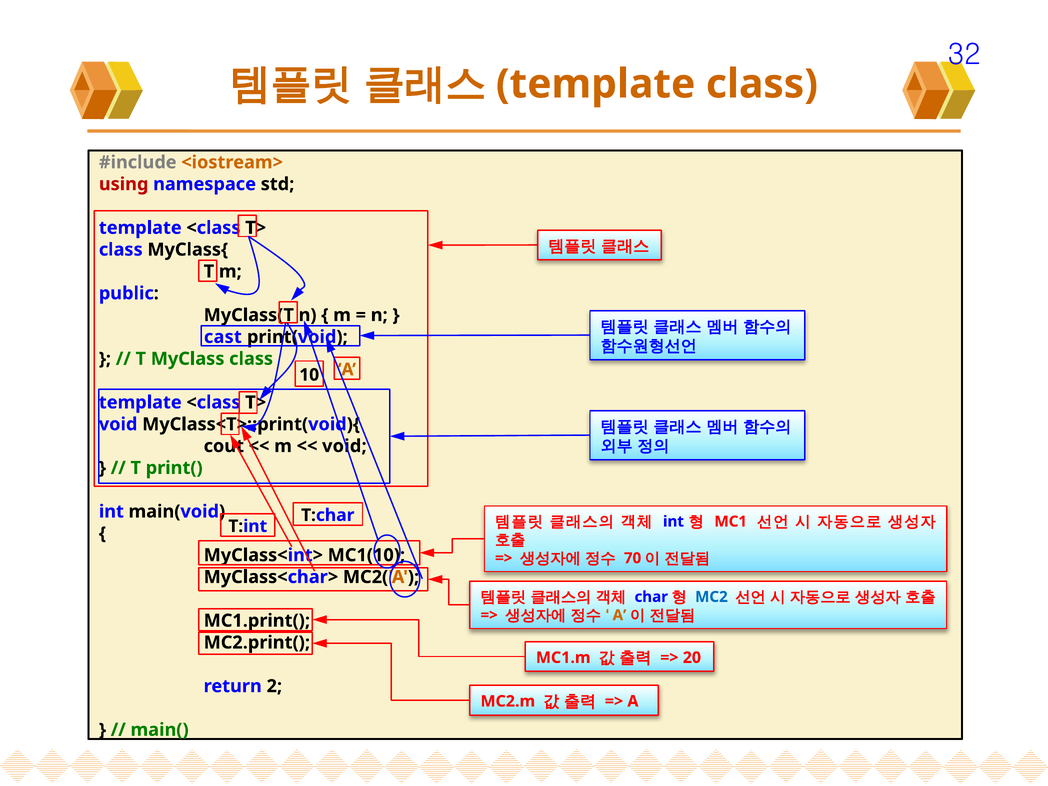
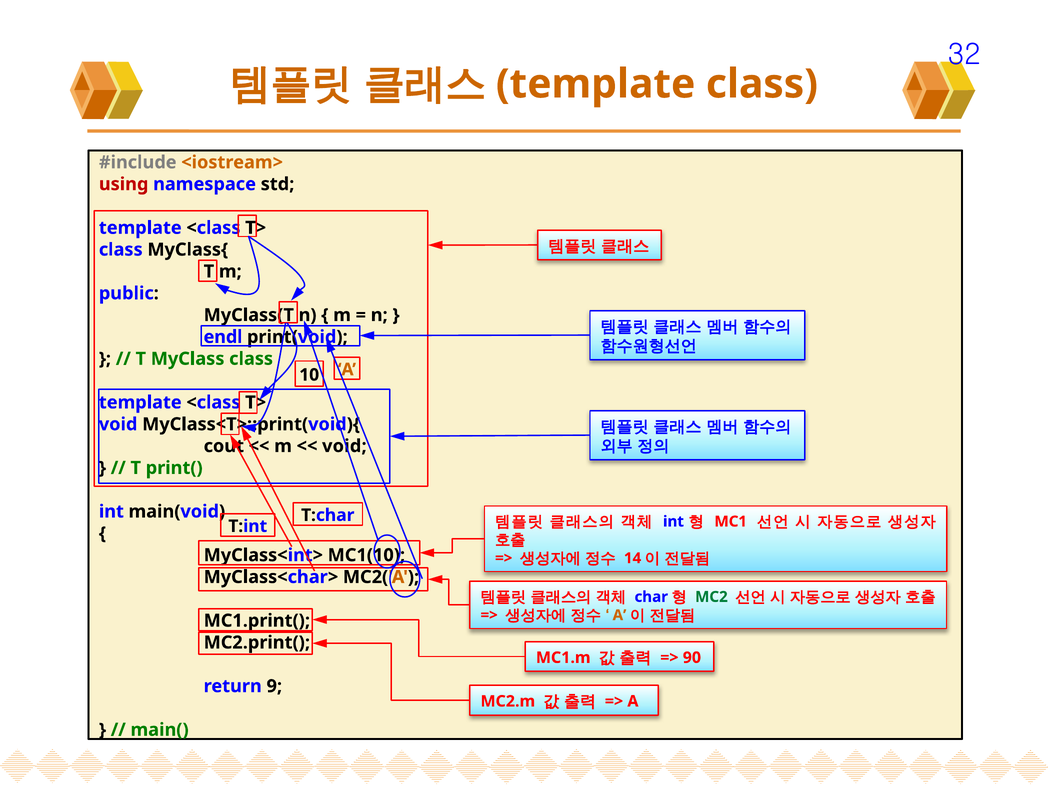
cast: cast -> endl
70: 70 -> 14
MC2 colour: blue -> green
20: 20 -> 90
2: 2 -> 9
